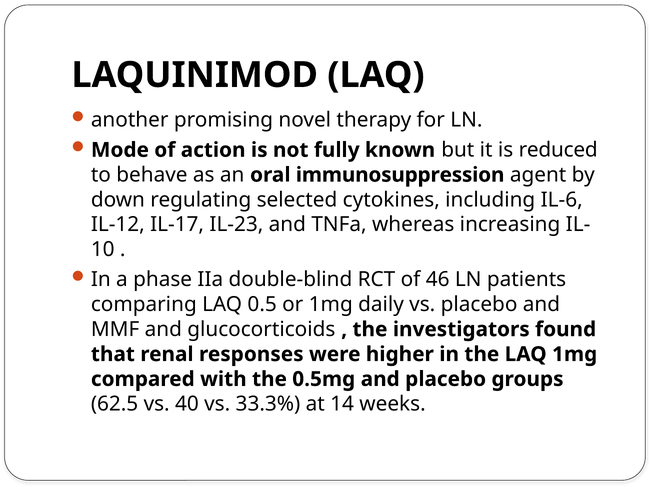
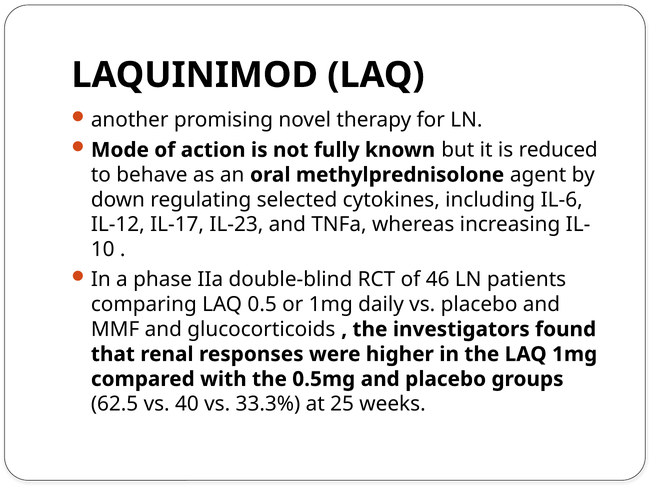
immunosuppression: immunosuppression -> methylprednisolone
14: 14 -> 25
